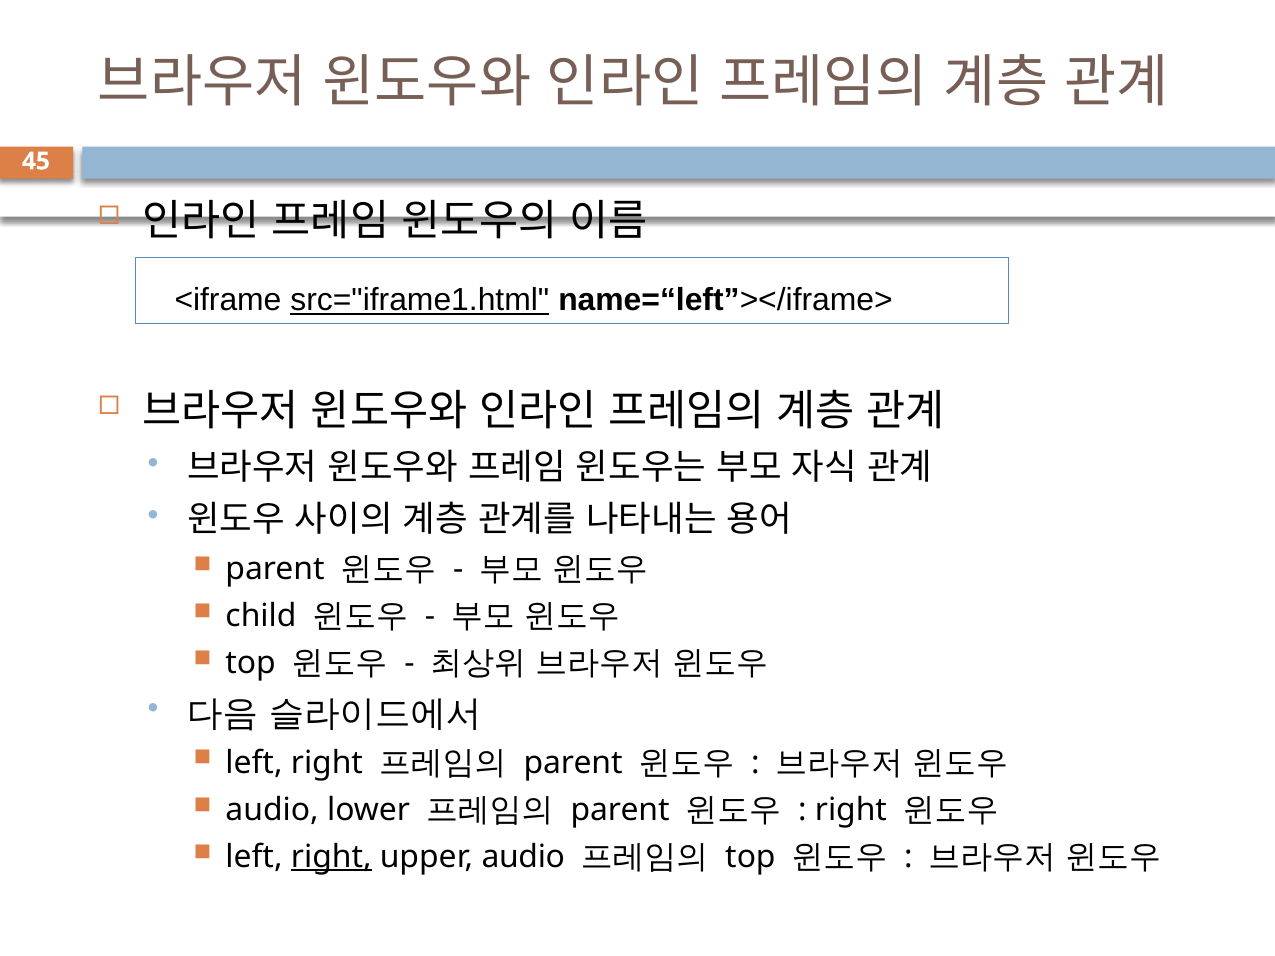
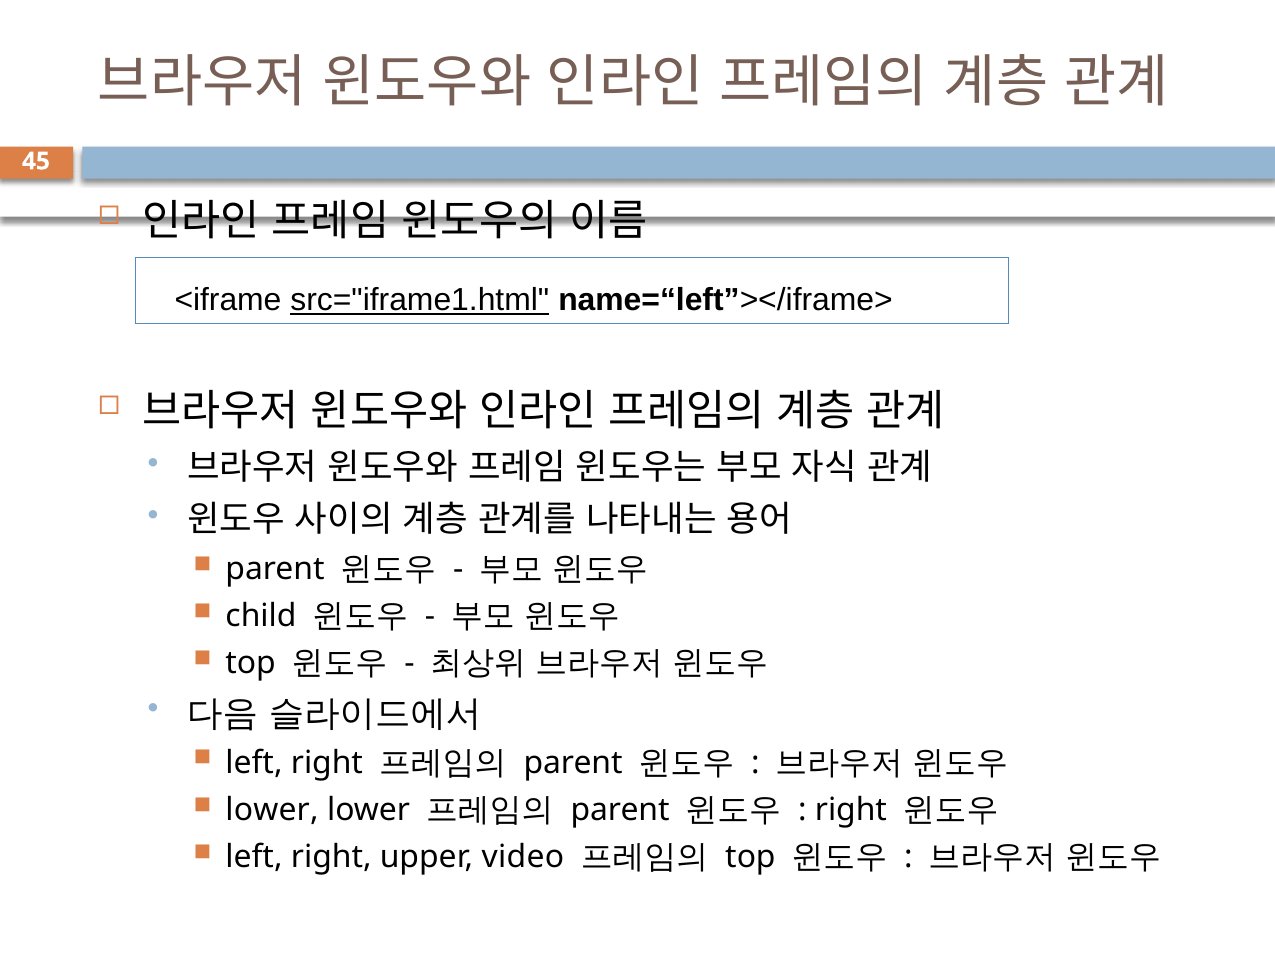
audio at (272, 810): audio -> lower
right at (331, 857) underline: present -> none
upper audio: audio -> video
